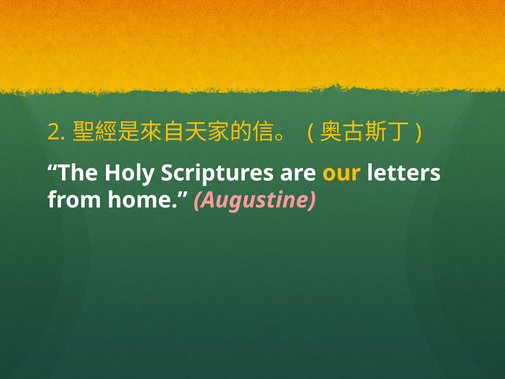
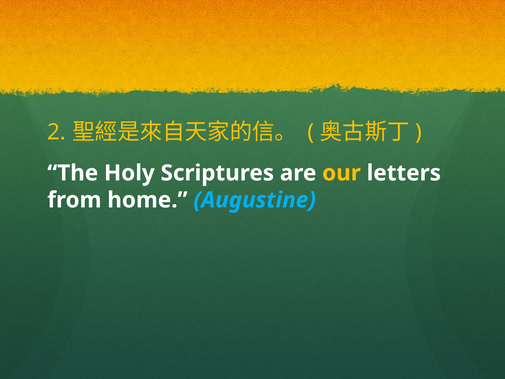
Augustine colour: pink -> light blue
